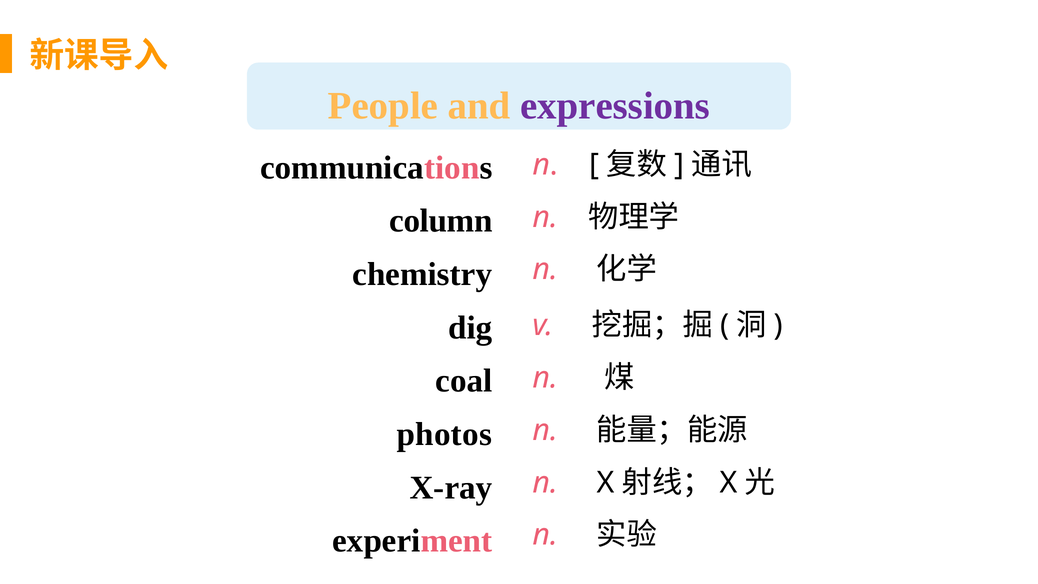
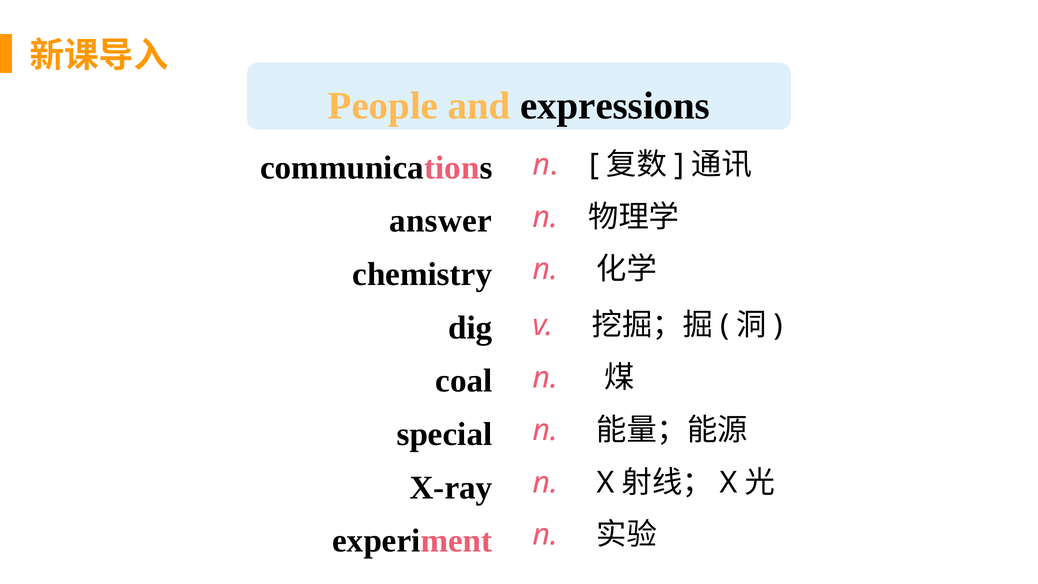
expressions colour: purple -> black
column: column -> answer
photos: photos -> special
